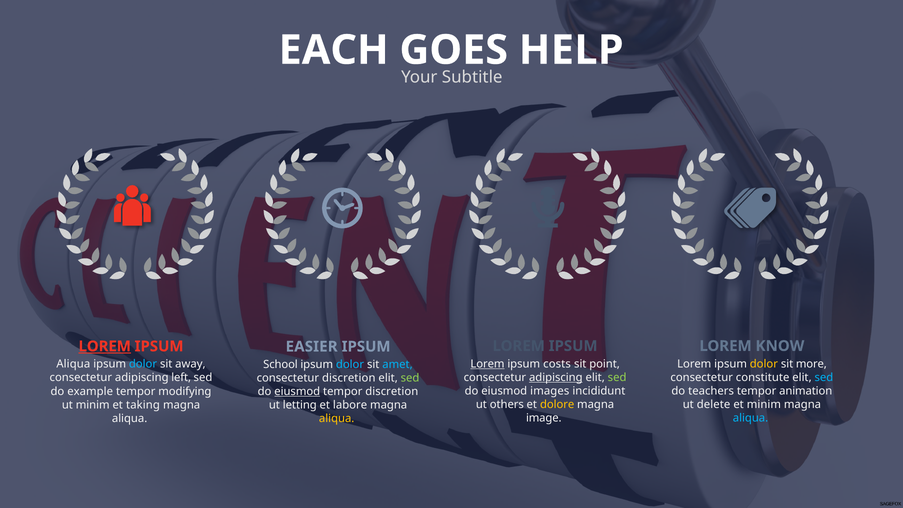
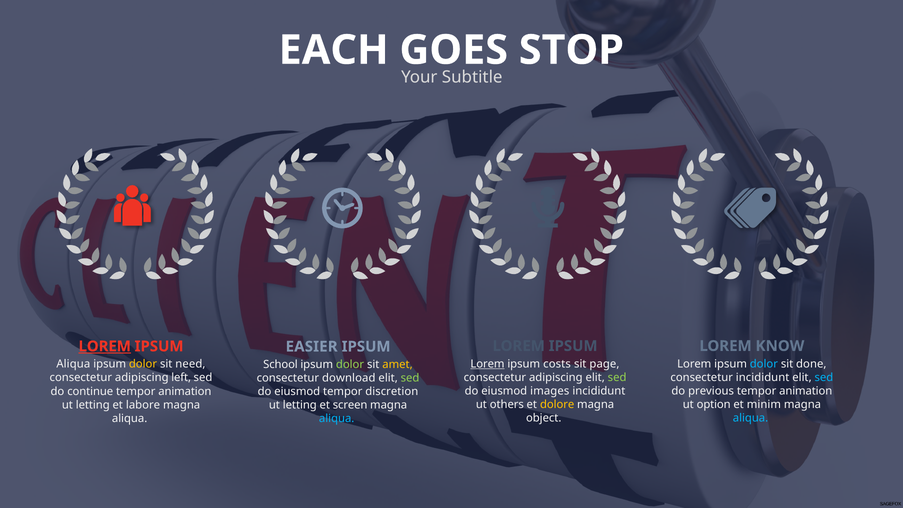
HELP: HELP -> STOP
point: point -> page
dolor at (764, 364) colour: yellow -> light blue
more: more -> done
dolor at (143, 364) colour: light blue -> yellow
away: away -> need
dolor at (350, 364) colour: light blue -> light green
amet colour: light blue -> yellow
adipiscing at (556, 377) underline: present -> none
consectetur constitute: constitute -> incididunt
consectetur discretion: discretion -> download
teachers: teachers -> previous
example: example -> continue
modifying at (185, 391): modifying -> animation
eiusmod at (297, 391) underline: present -> none
delete: delete -> option
minim at (93, 405): minim -> letting
taking: taking -> labore
labore: labore -> screen
image: image -> object
aliqua at (337, 419) colour: yellow -> light blue
